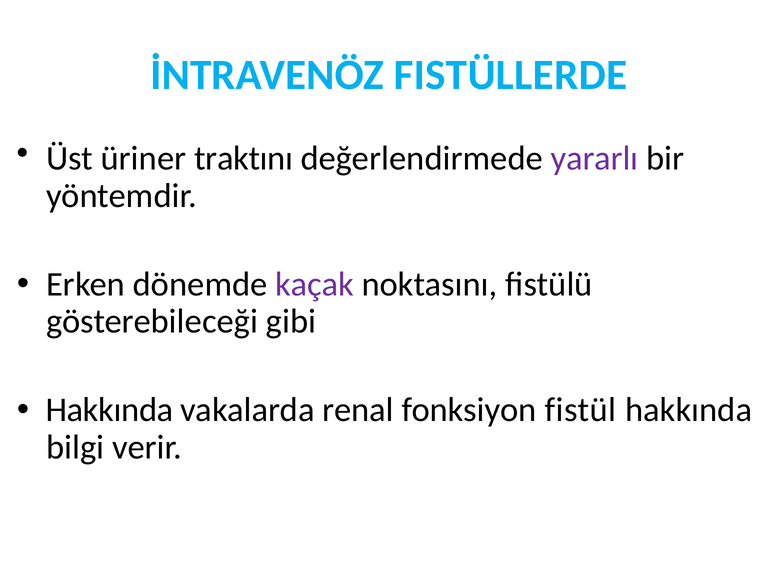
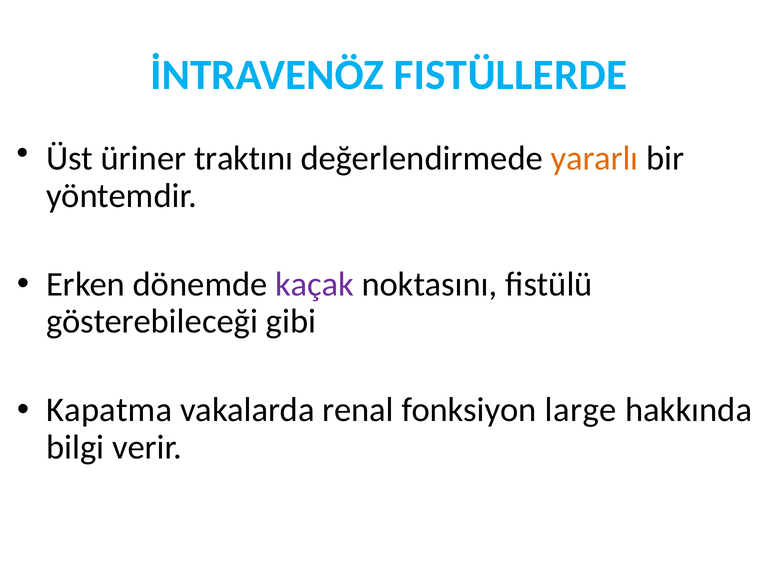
yararlı colour: purple -> orange
Hakkında at (110, 410): Hakkında -> Kapatma
fistül: fistül -> large
